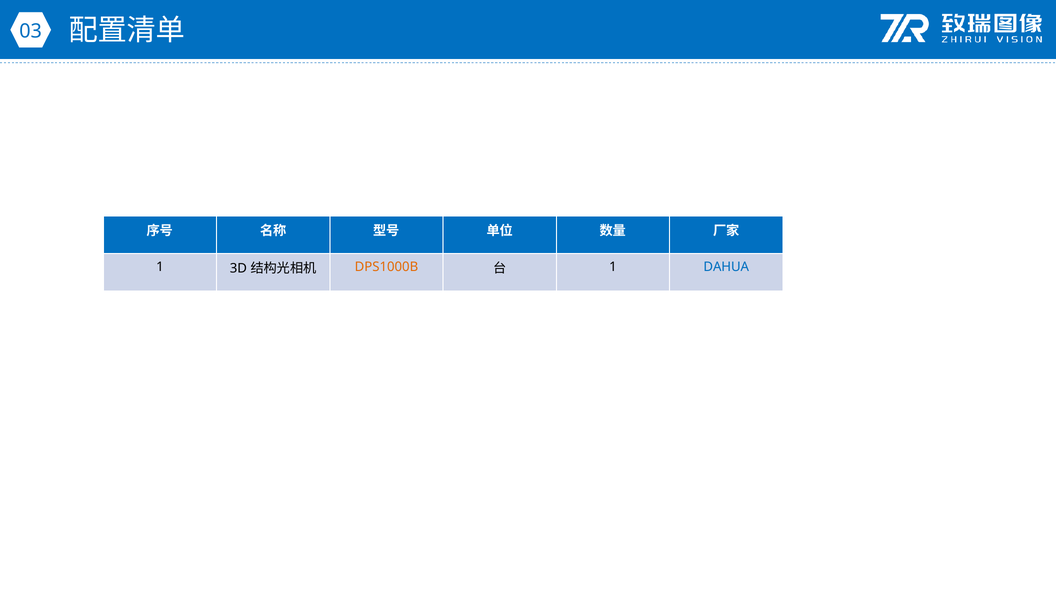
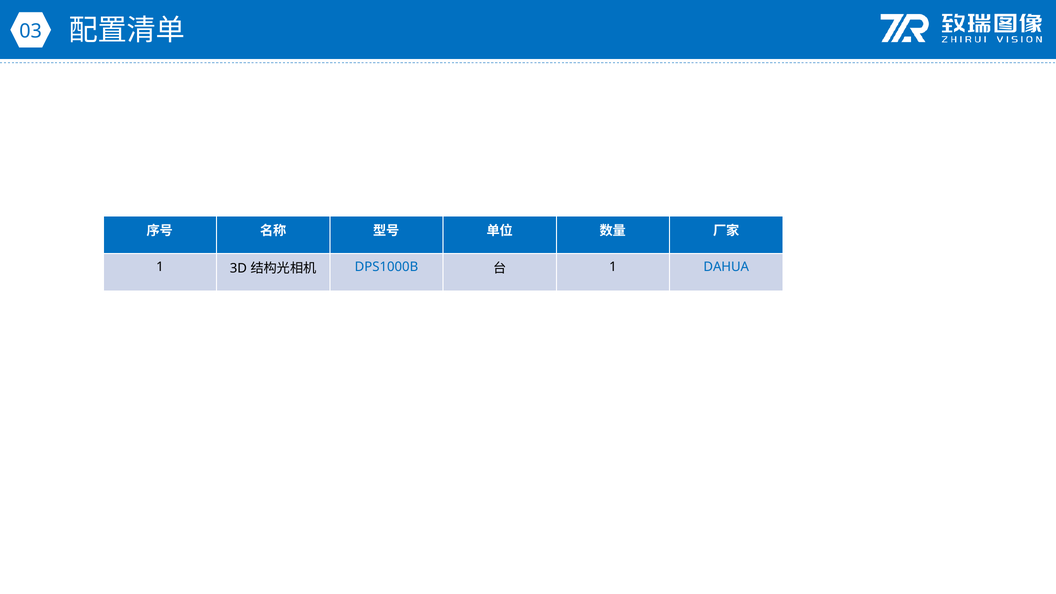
DPS1000B colour: orange -> blue
